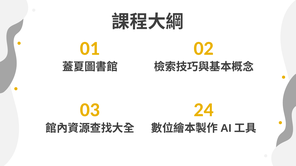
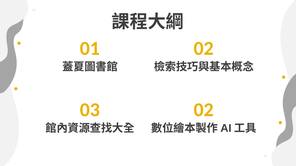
03 24: 24 -> 02
